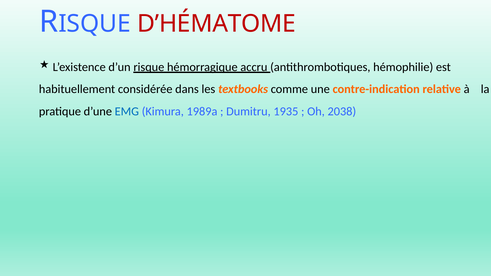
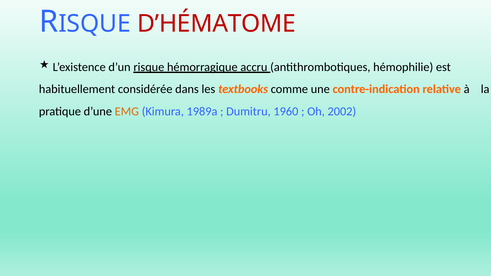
EMG colour: blue -> orange
1935: 1935 -> 1960
2038: 2038 -> 2002
